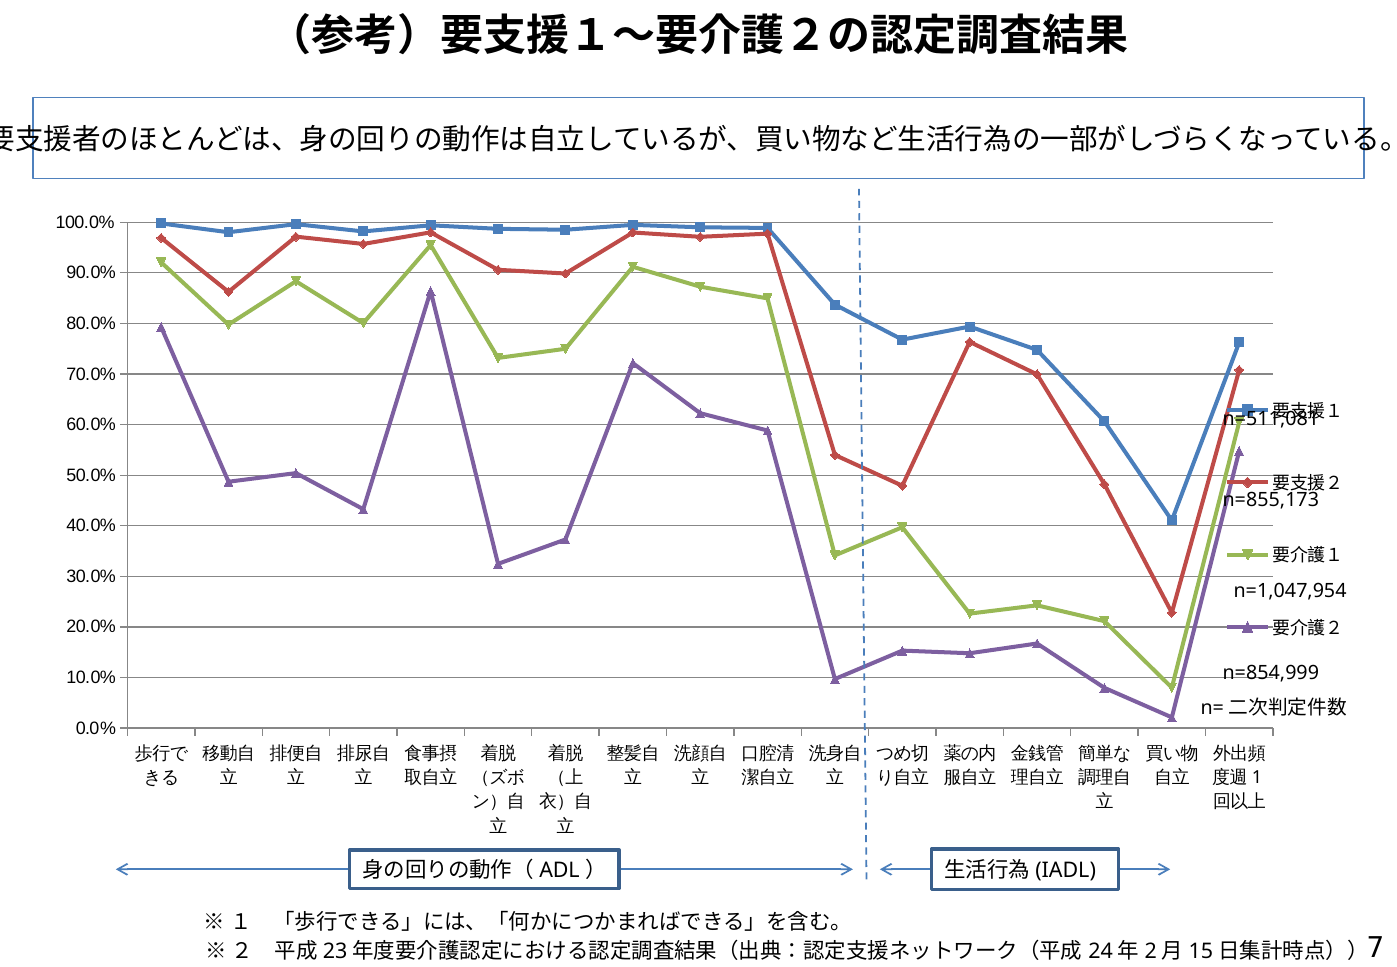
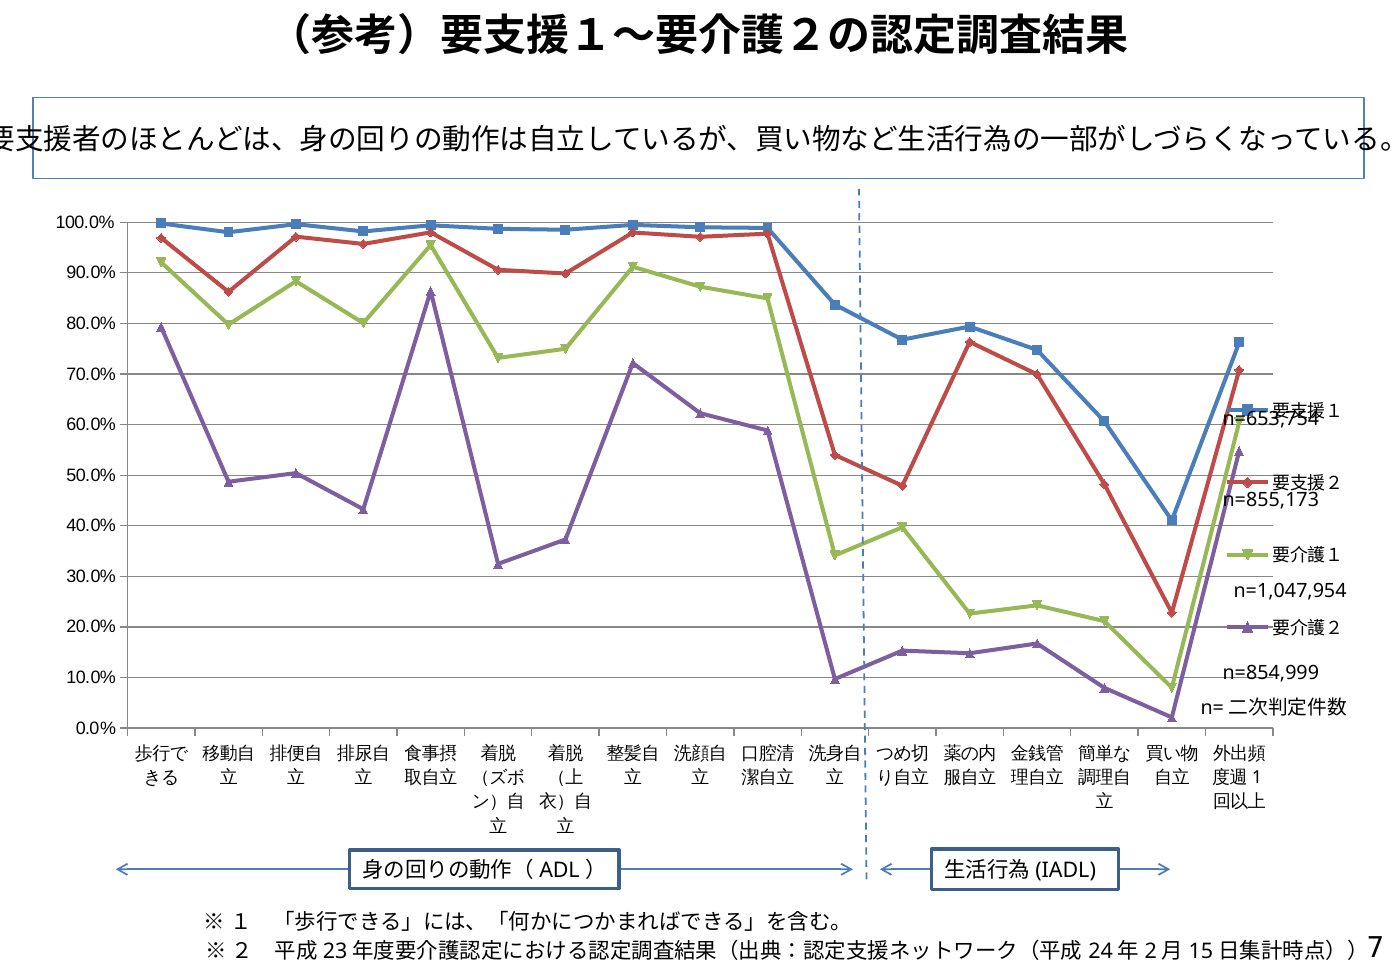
n=511,081: n=511,081 -> n=653,754
